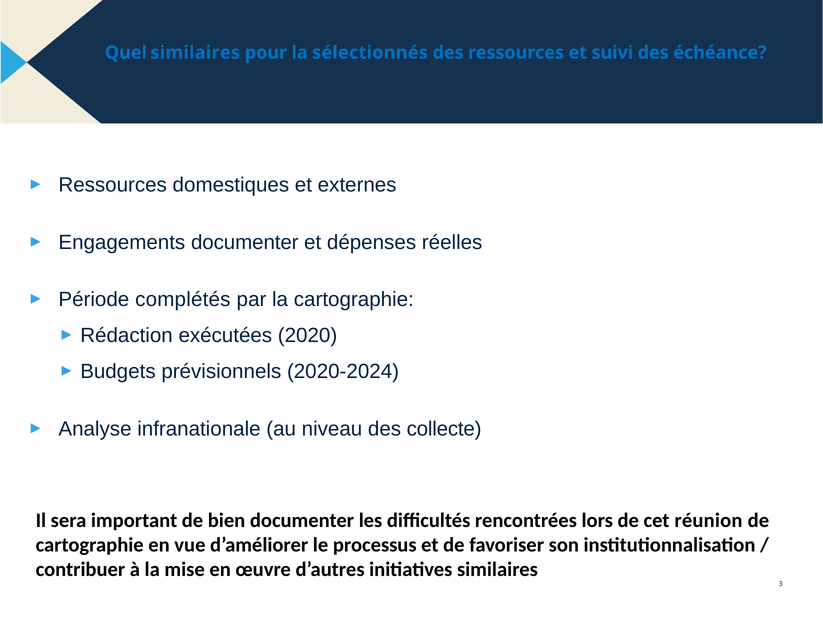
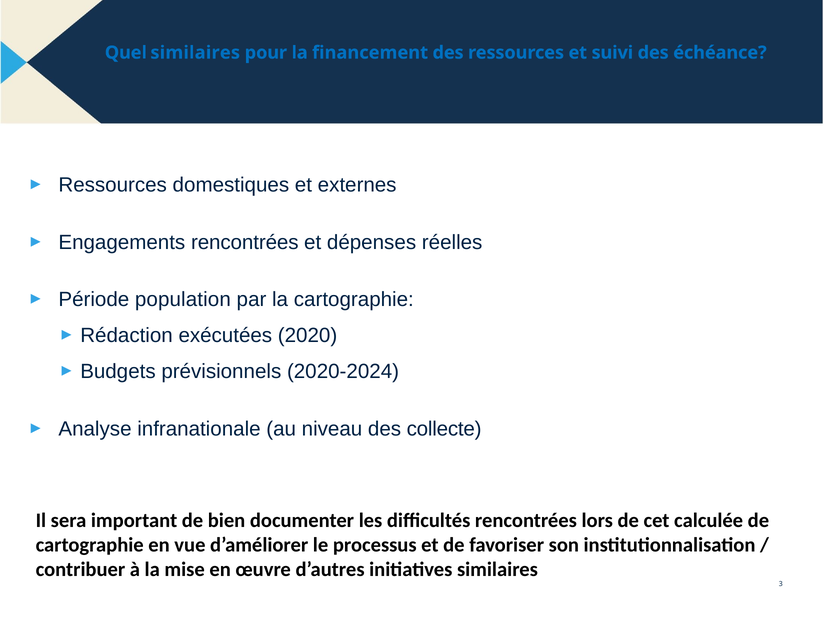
sélectionnés: sélectionnés -> financement
Engagements documenter: documenter -> rencontrées
complétés: complétés -> population
réunion: réunion -> calculée
